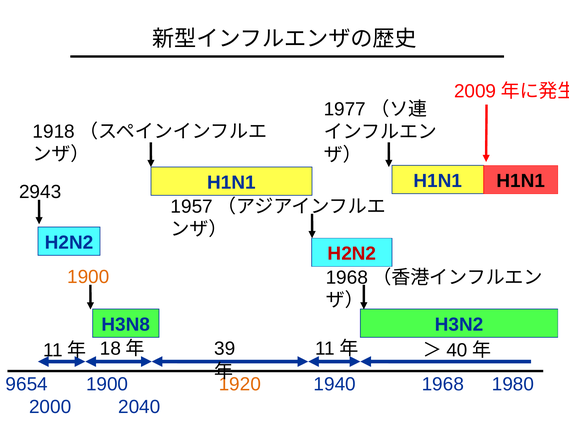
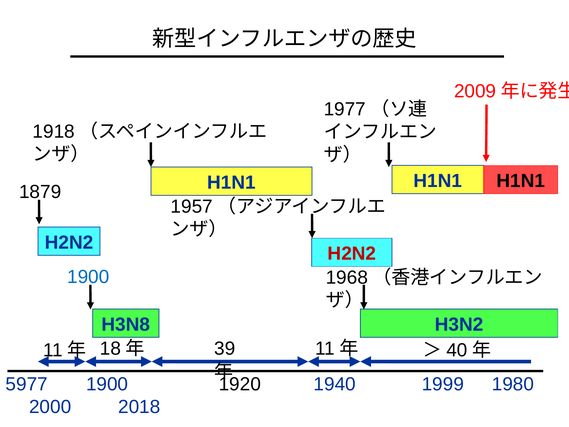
2943: 2943 -> 1879
1900 at (88, 277) colour: orange -> blue
9654: 9654 -> 5977
1920 colour: orange -> black
1968: 1968 -> 1999
2040: 2040 -> 2018
